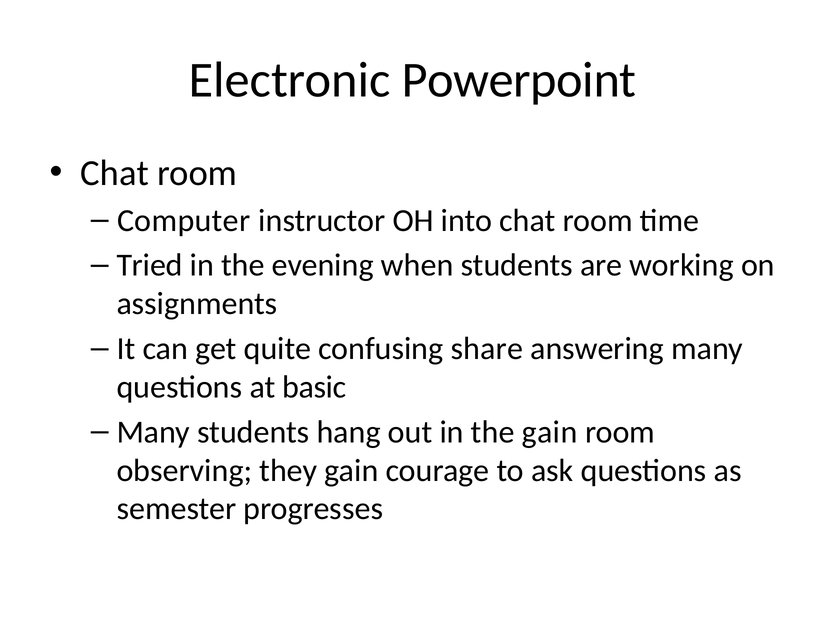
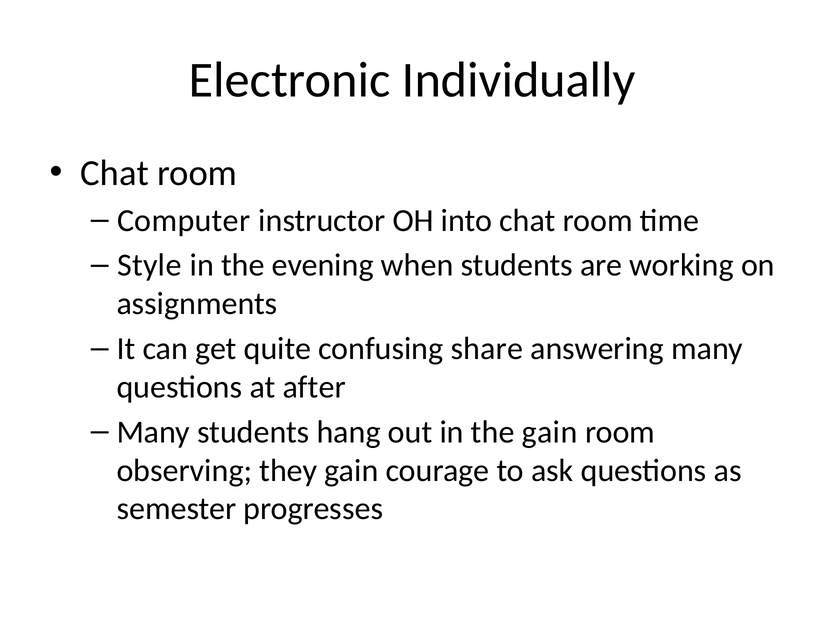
Powerpoint: Powerpoint -> Individually
Tried: Tried -> Style
basic: basic -> after
